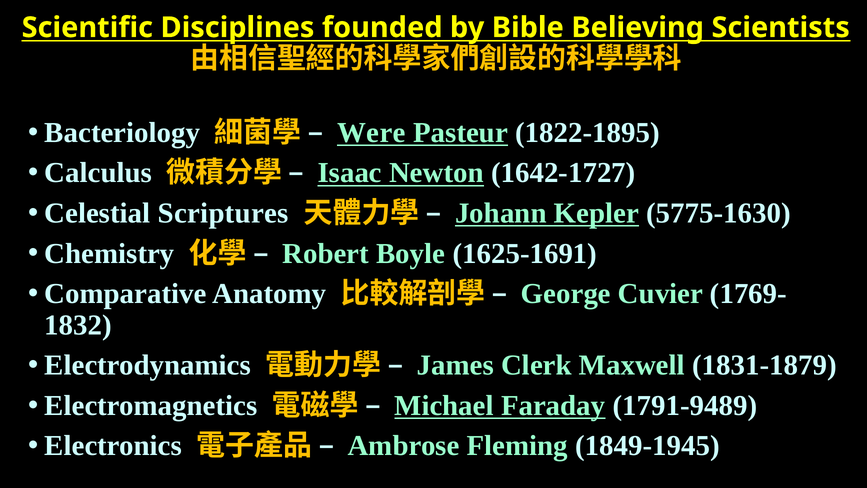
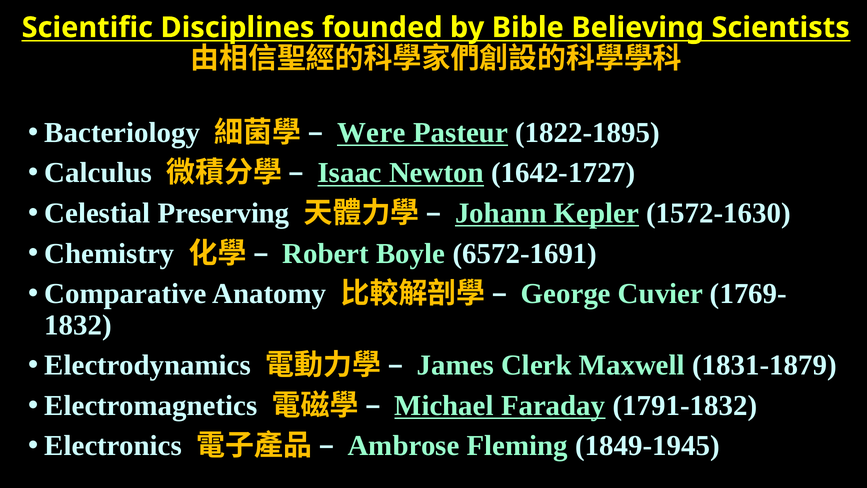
Scriptures: Scriptures -> Preserving
5775-1630: 5775-1630 -> 1572-1630
1625-1691: 1625-1691 -> 6572-1691
1791-9489: 1791-9489 -> 1791-1832
